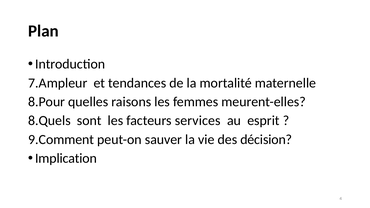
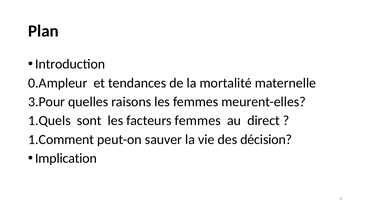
7.Ampleur: 7.Ampleur -> 0.Ampleur
8.Pour: 8.Pour -> 3.Pour
8.Quels: 8.Quels -> 1.Quels
facteurs services: services -> femmes
esprit: esprit -> direct
9.Comment: 9.Comment -> 1.Comment
